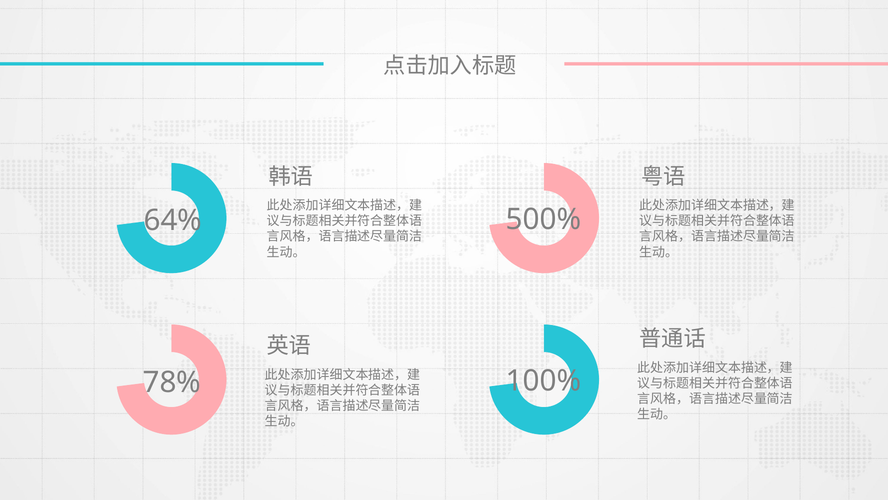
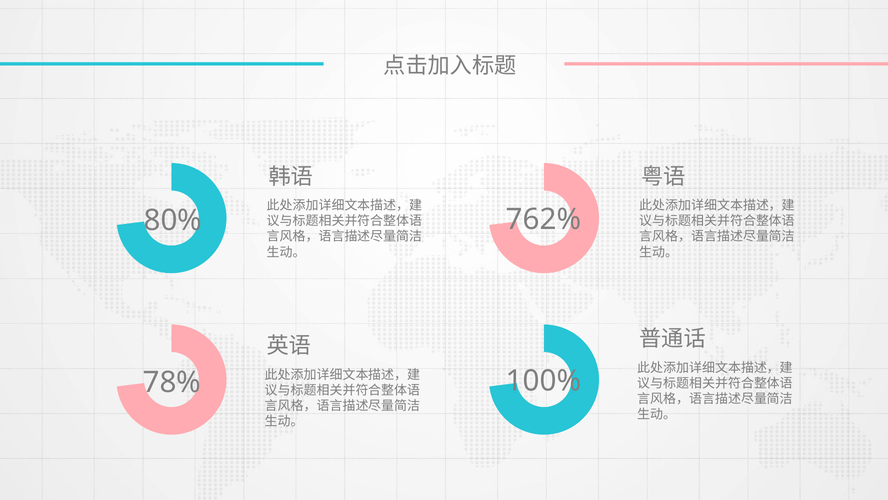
500%: 500% -> 762%
64%: 64% -> 80%
